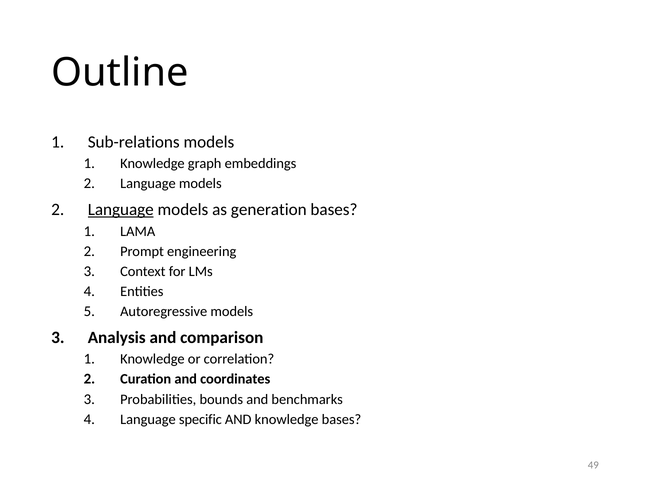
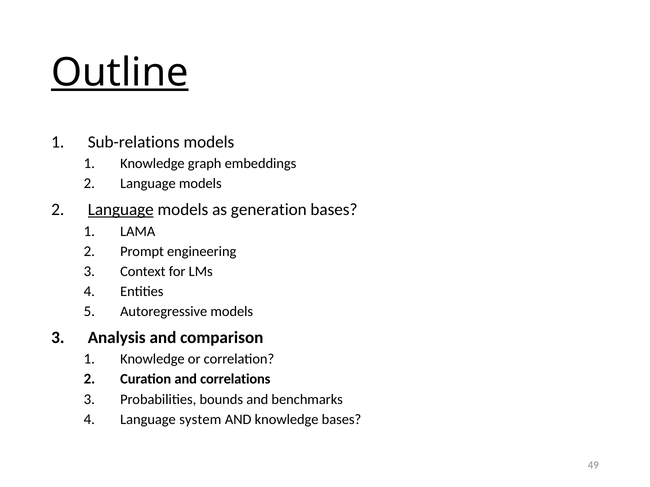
Outline underline: none -> present
coordinates: coordinates -> correlations
specific: specific -> system
